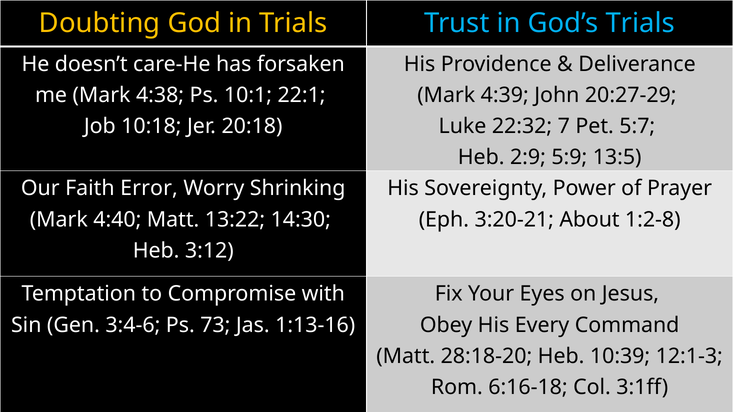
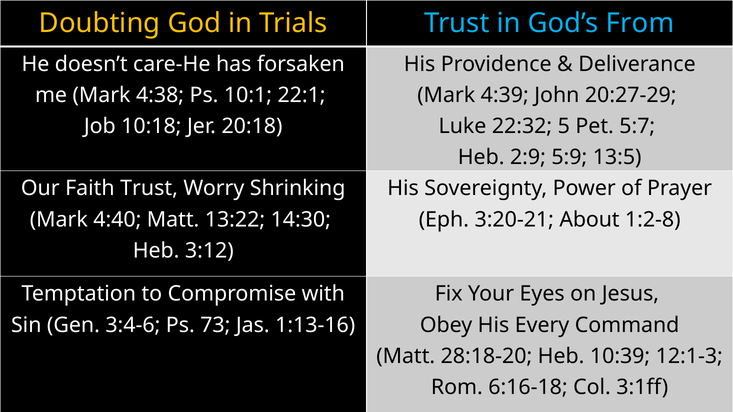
God’s Trials: Trials -> From
7: 7 -> 5
Faith Error: Error -> Trust
